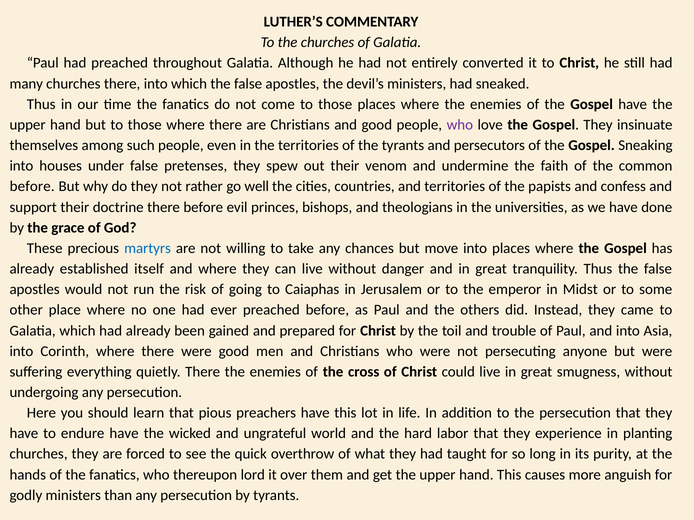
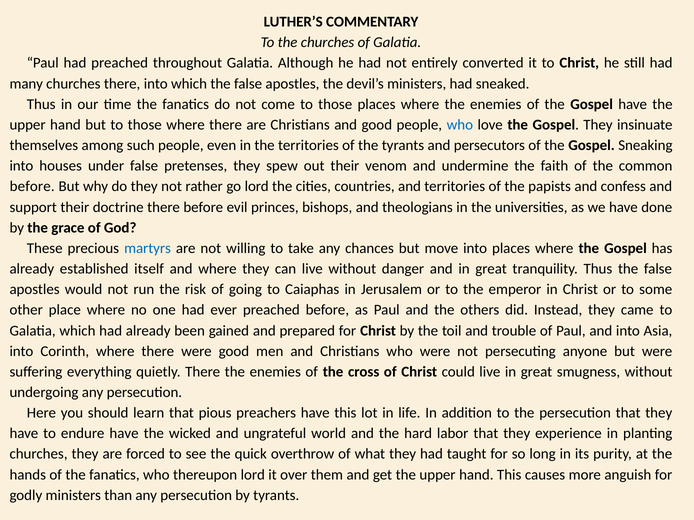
who at (460, 125) colour: purple -> blue
go well: well -> lord
in Midst: Midst -> Christ
